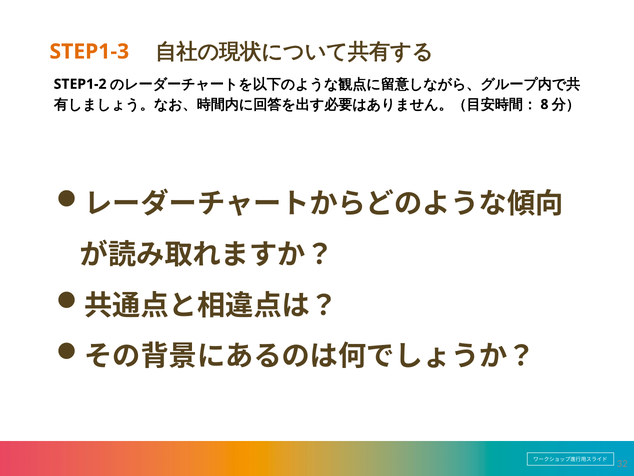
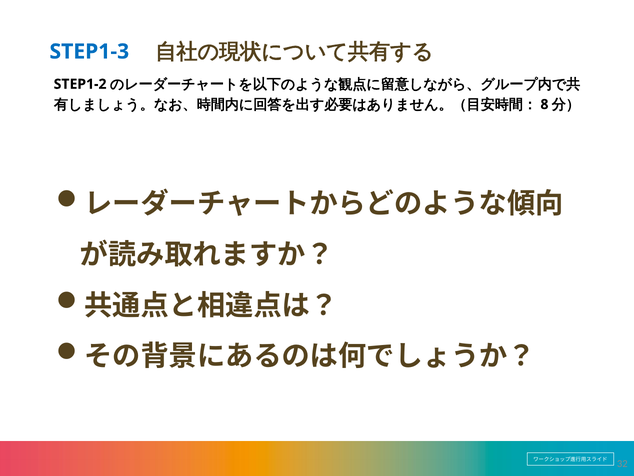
STEP1-3 colour: orange -> blue
